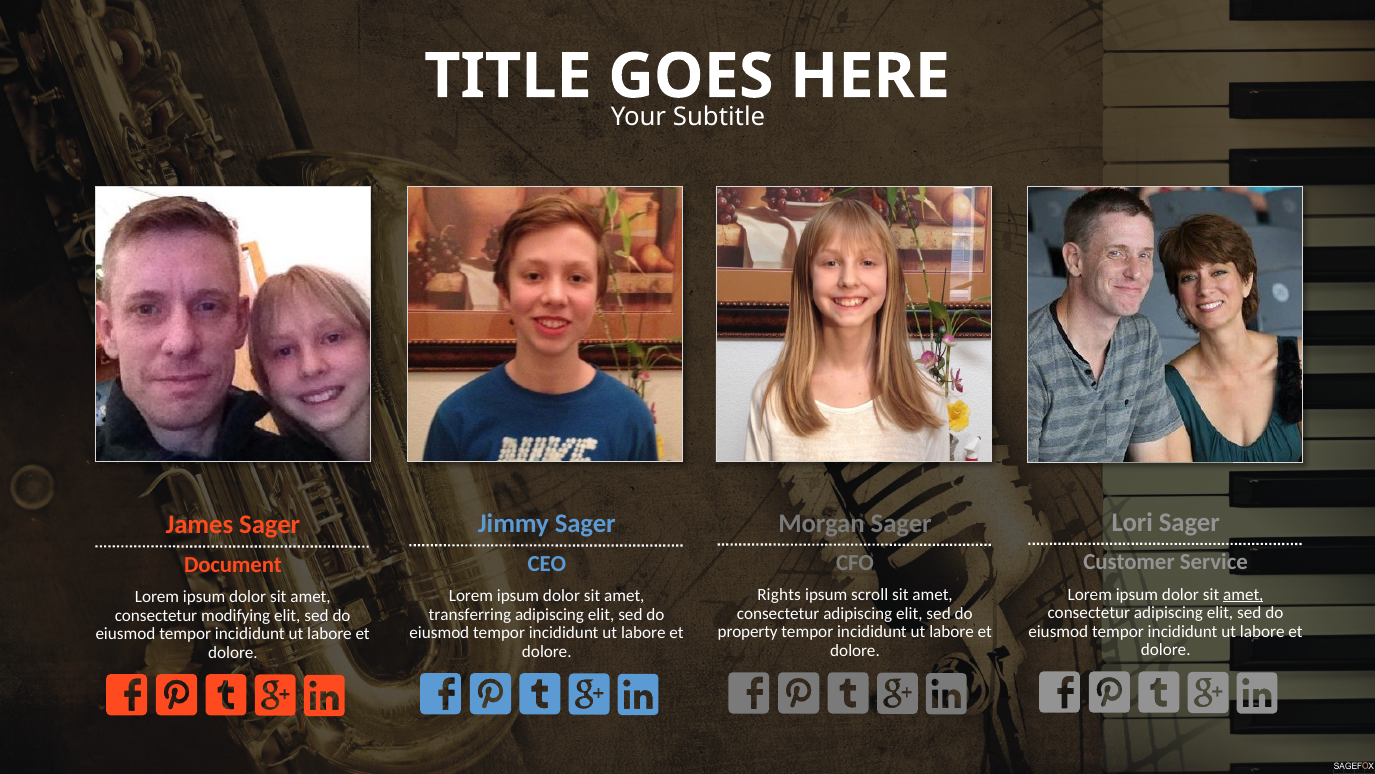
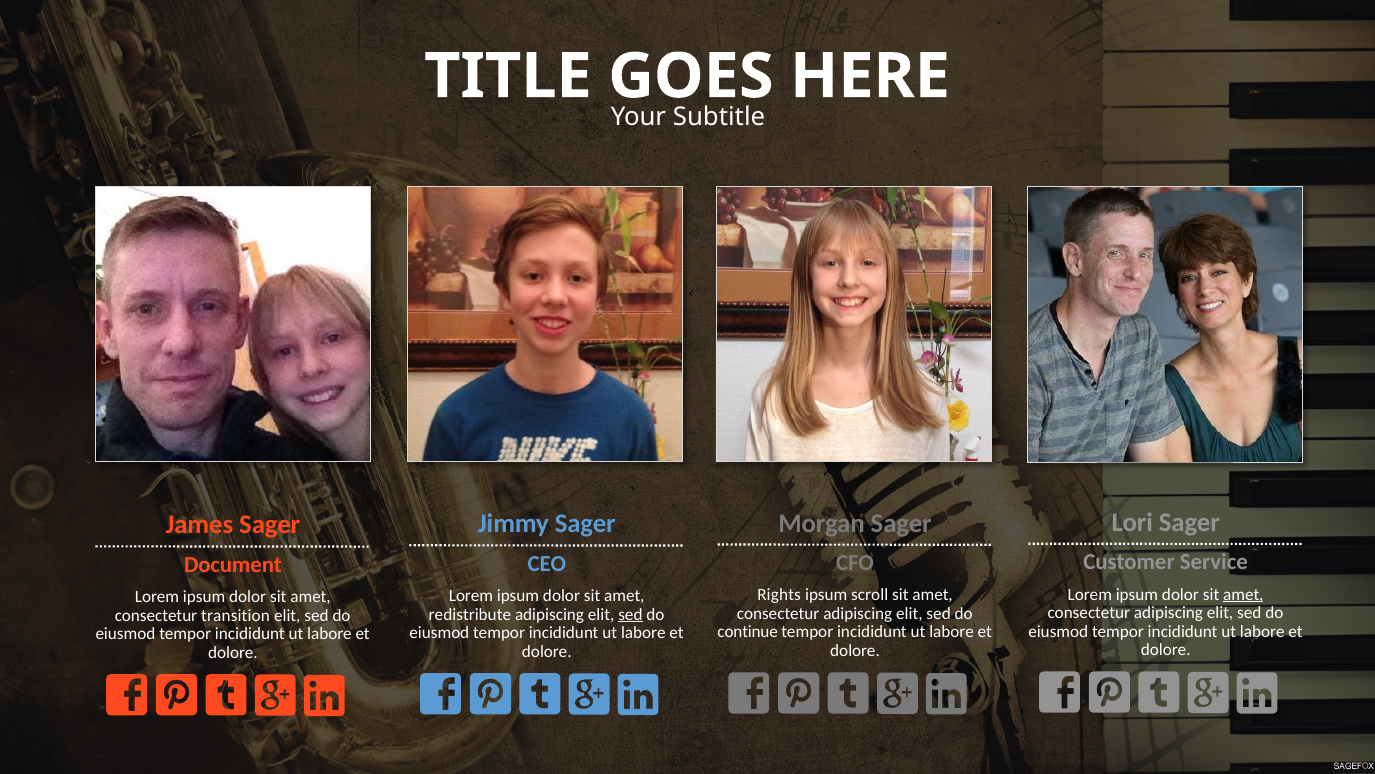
transferring: transferring -> redistribute
sed at (630, 614) underline: none -> present
modifying: modifying -> transition
property: property -> continue
